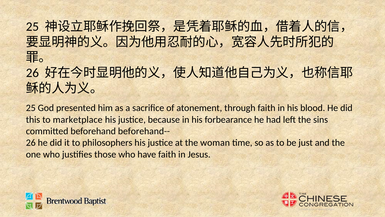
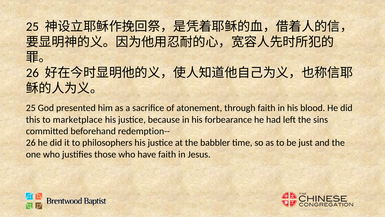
beforehand--: beforehand-- -> redemption--
woman: woman -> babbler
